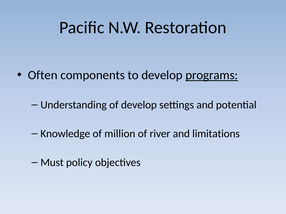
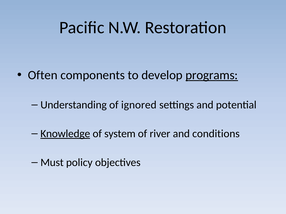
of develop: develop -> ignored
Knowledge underline: none -> present
million: million -> system
limitations: limitations -> conditions
